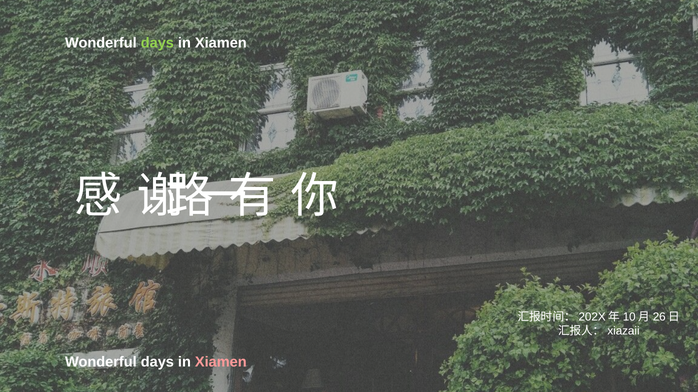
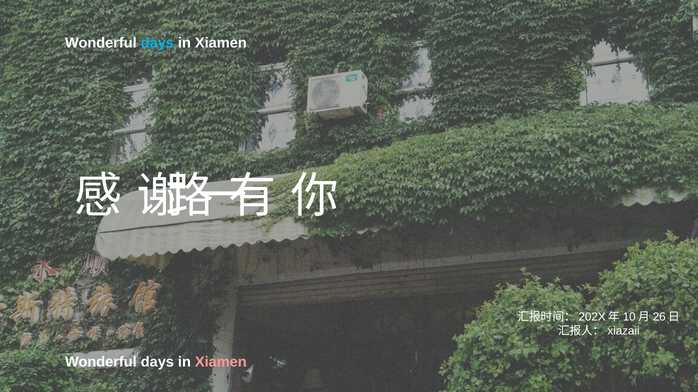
days at (157, 43) colour: light green -> light blue
